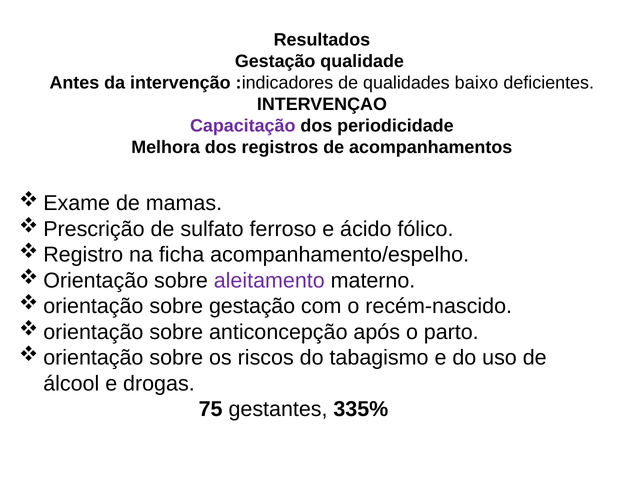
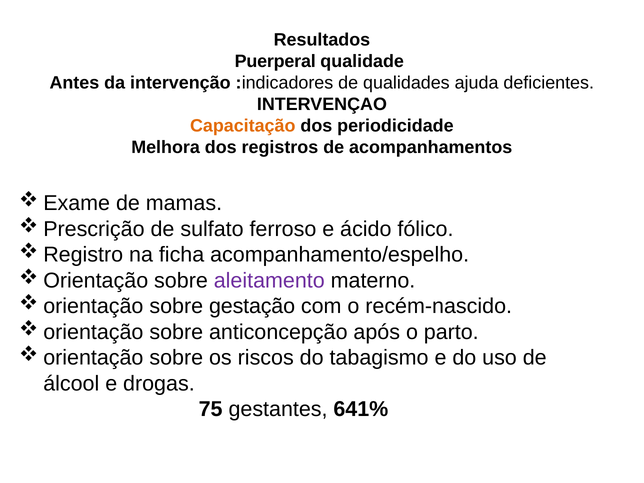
Gestação at (275, 61): Gestação -> Puerperal
baixo: baixo -> ajuda
Capacitação colour: purple -> orange
335%: 335% -> 641%
